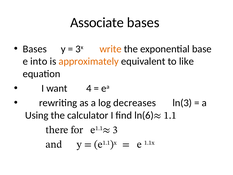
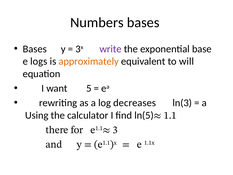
Associate: Associate -> Numbers
write colour: orange -> purple
into: into -> logs
like: like -> will
4: 4 -> 5
ln(6: ln(6 -> ln(5
